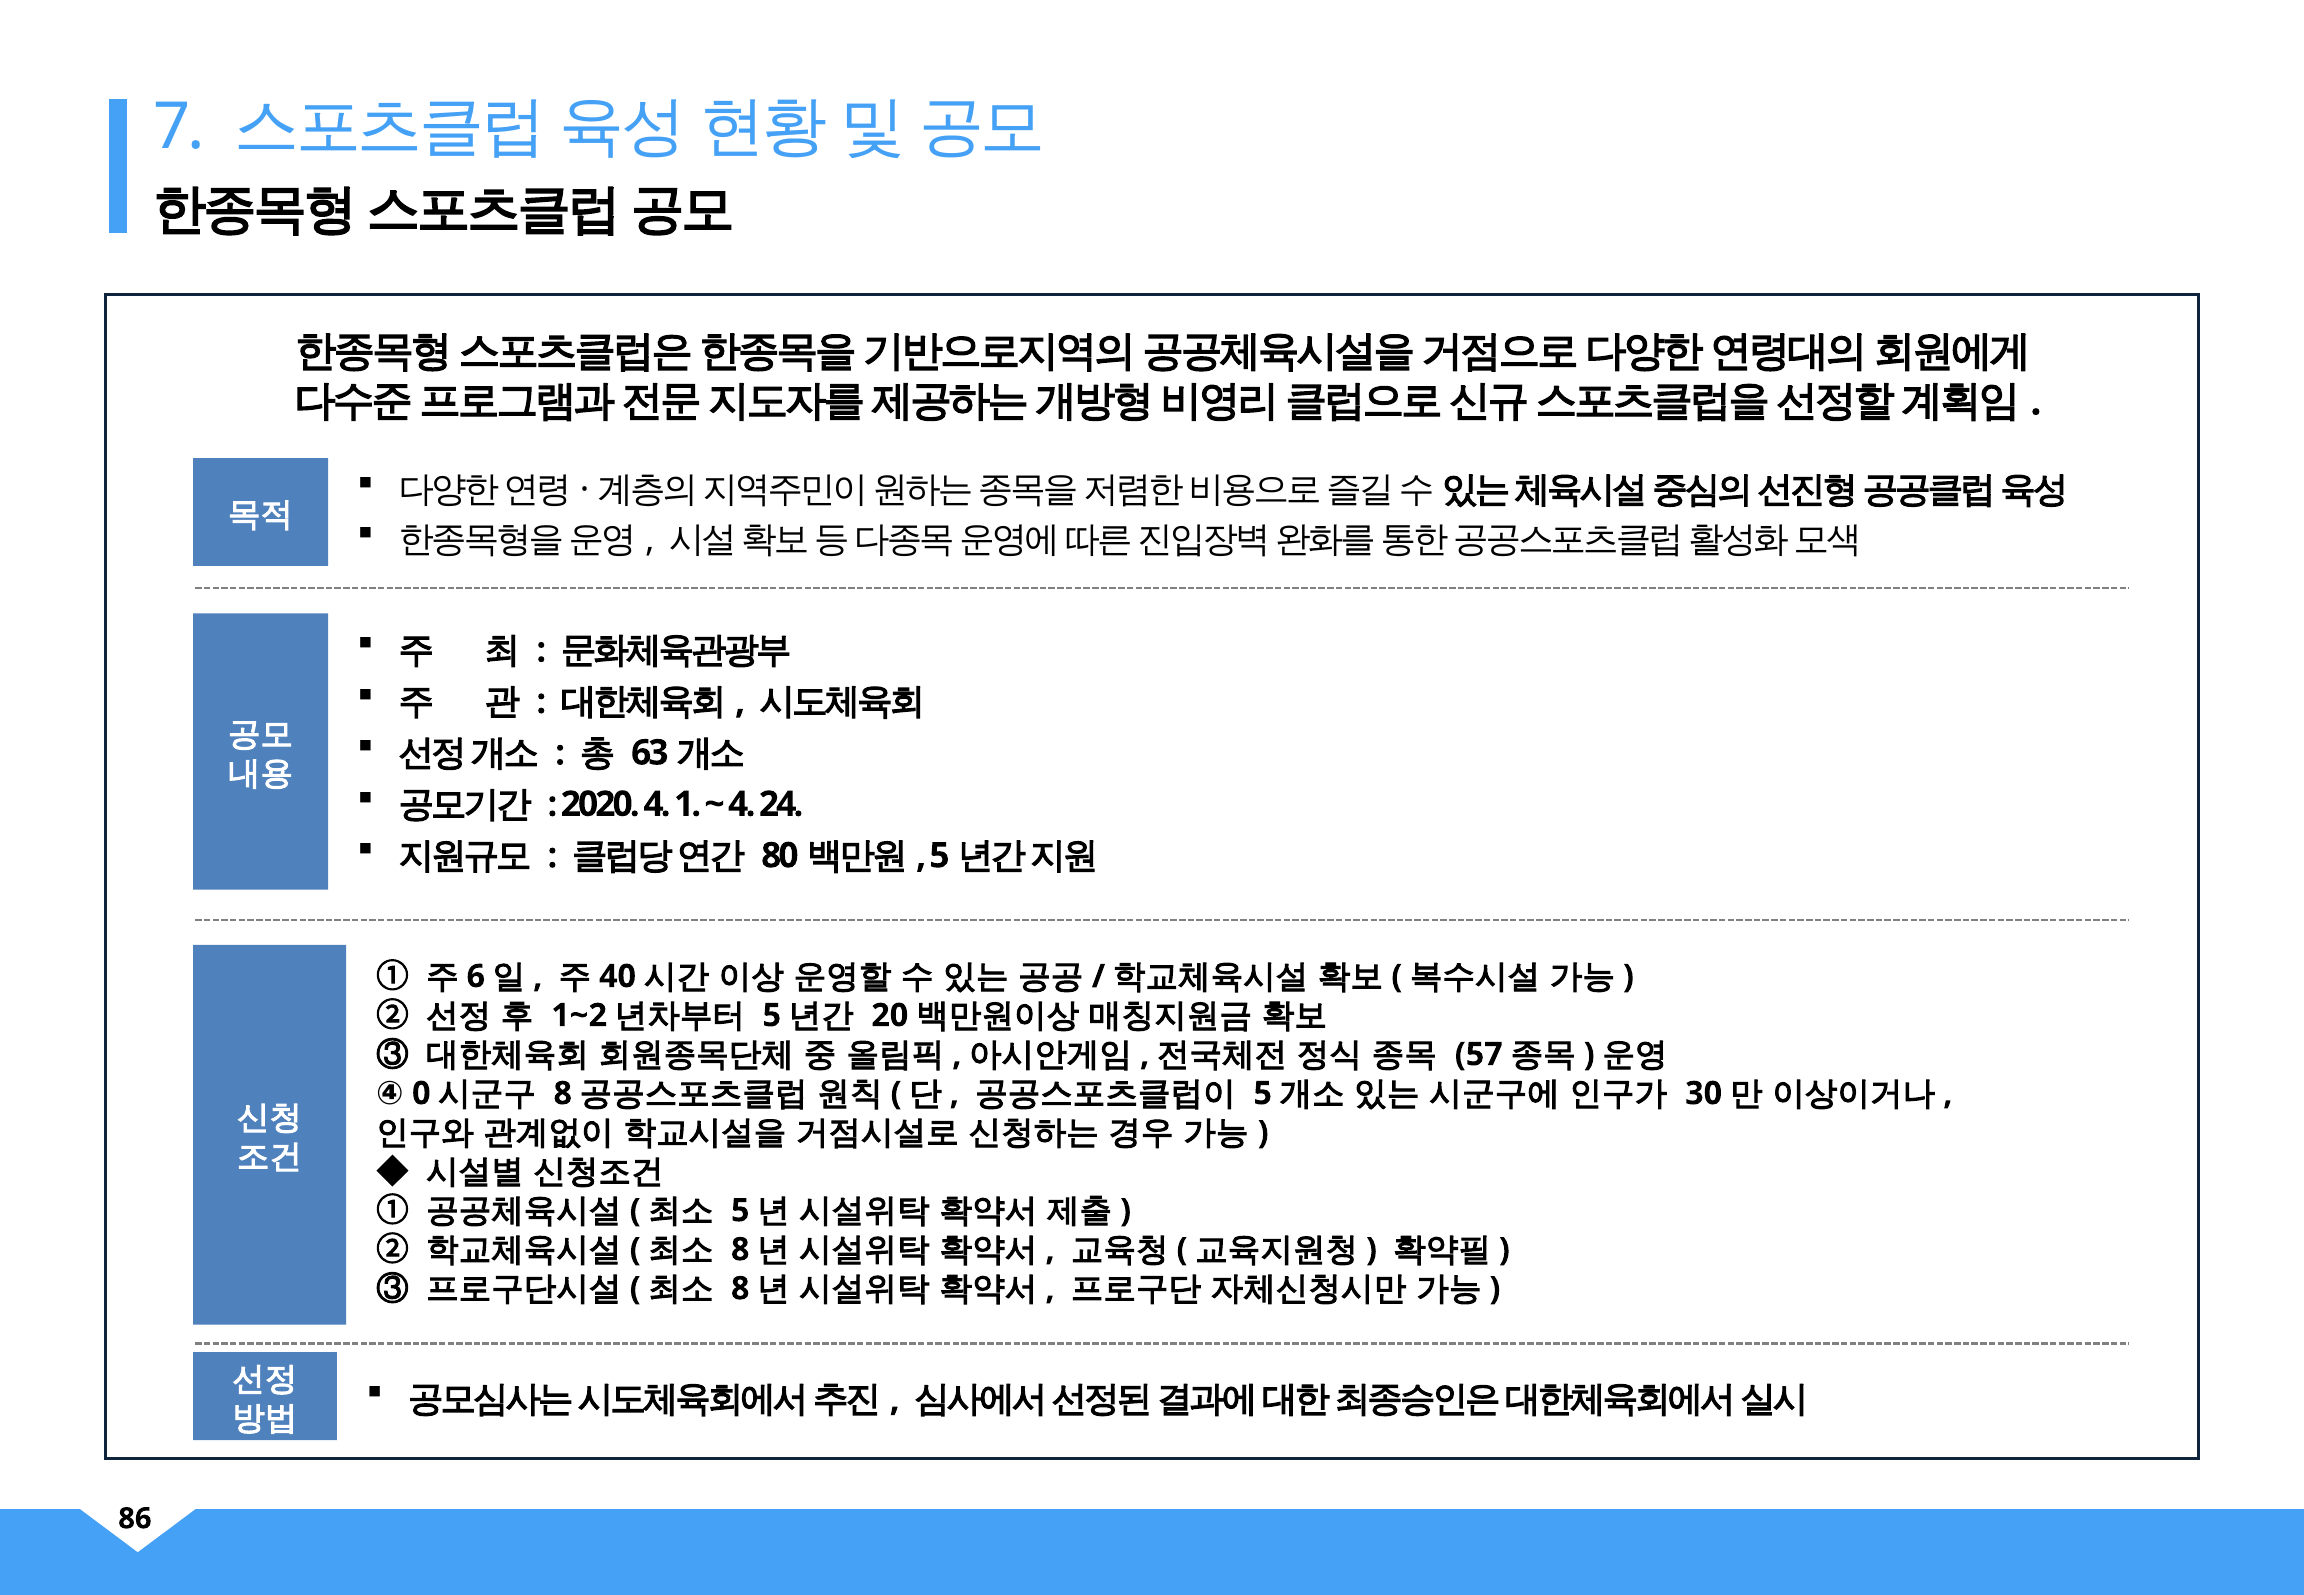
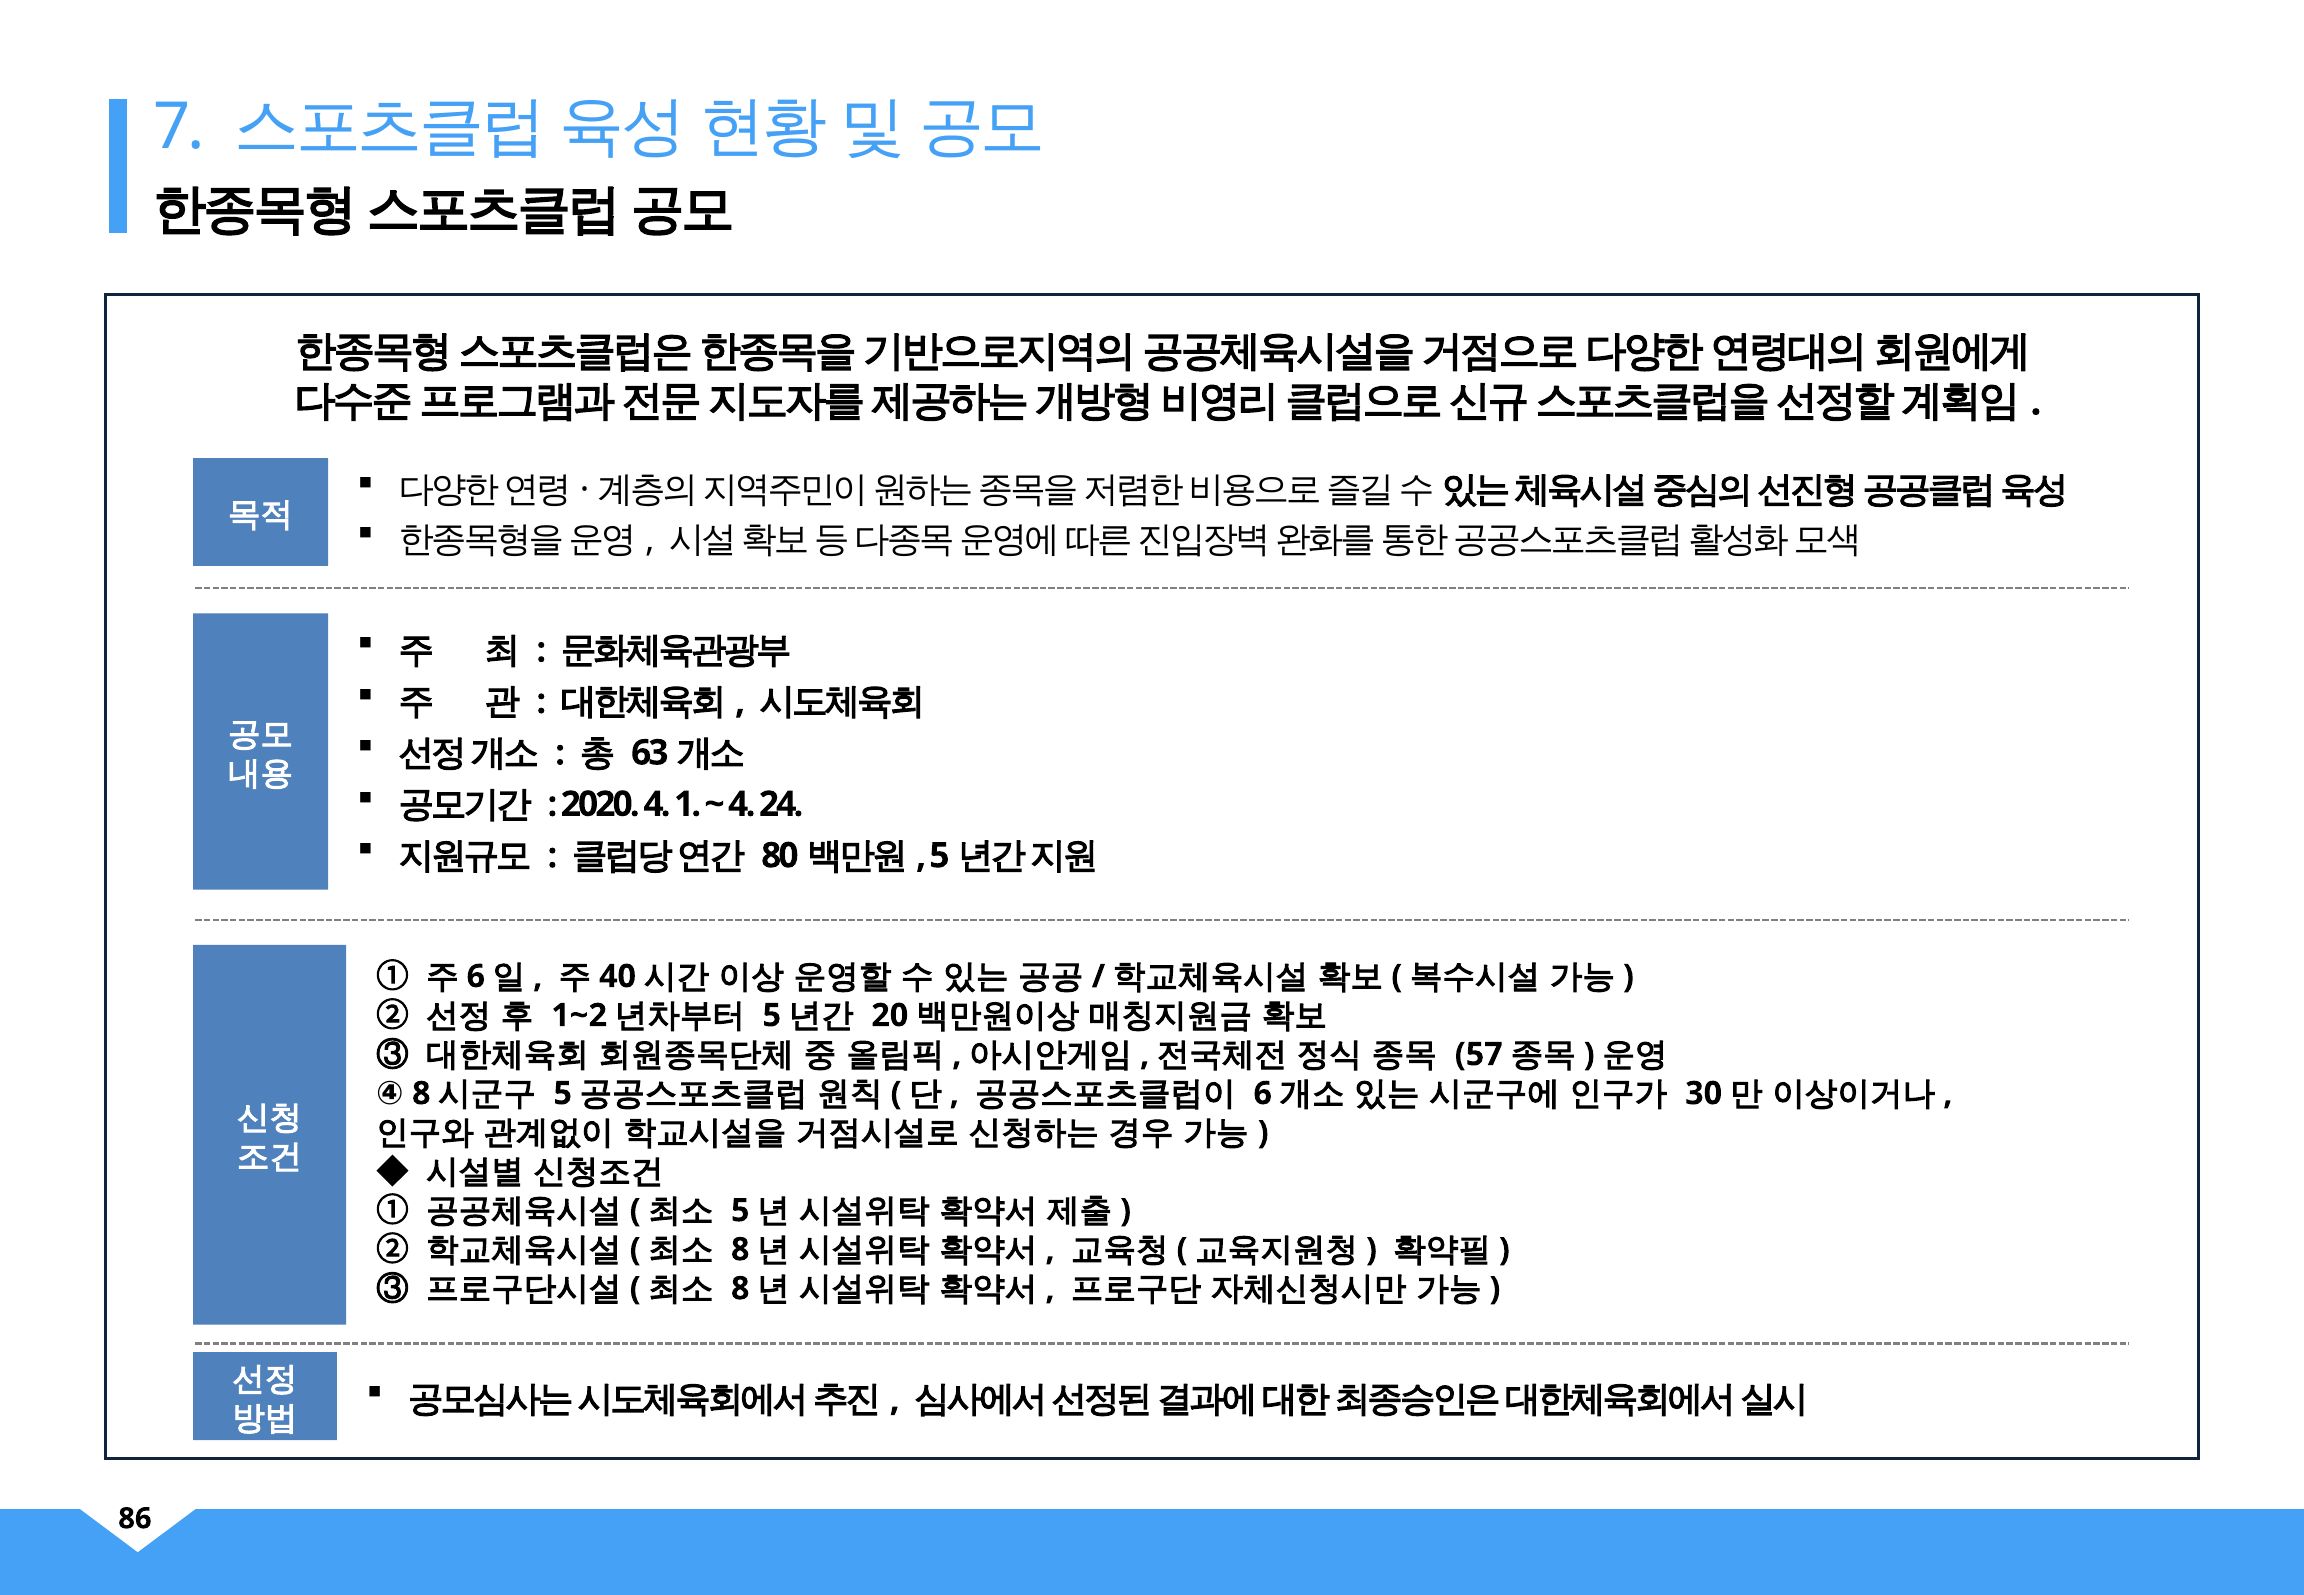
④ 0: 0 -> 8
8 at (563, 1094): 8 -> 5
5 at (1263, 1094): 5 -> 6
